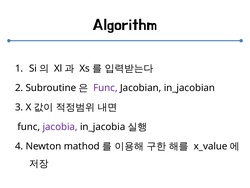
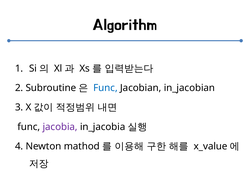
Func at (105, 88) colour: purple -> blue
